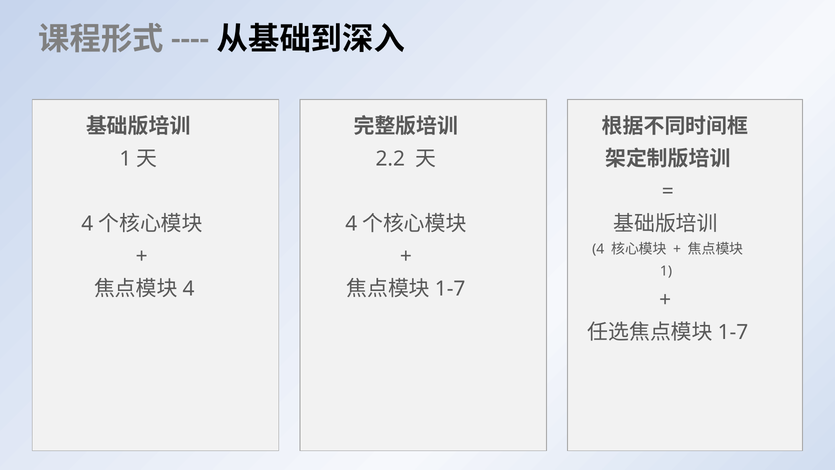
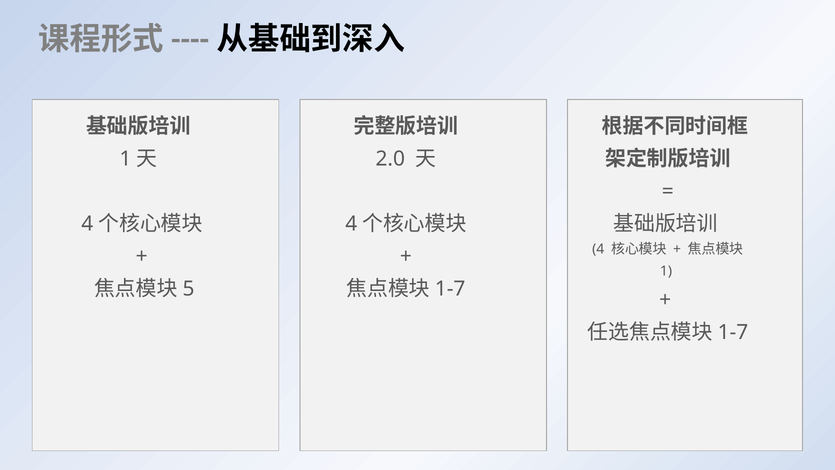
2.2: 2.2 -> 2.0
4 at (189, 289): 4 -> 5
